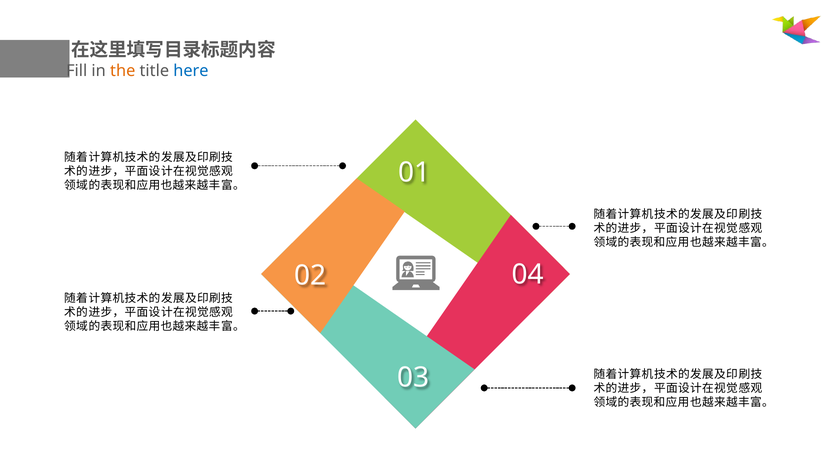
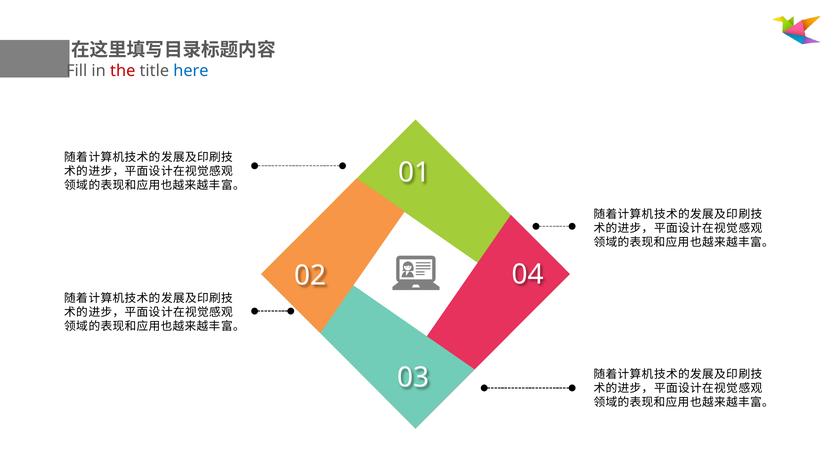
the colour: orange -> red
